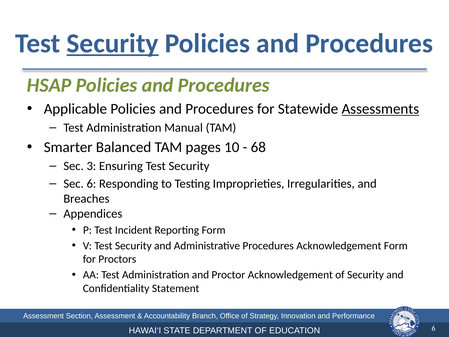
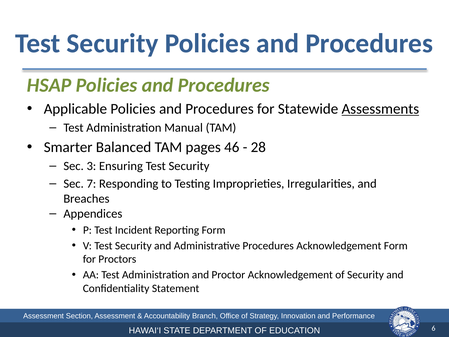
Security at (113, 43) underline: present -> none
10: 10 -> 46
68: 68 -> 28
Sec 6: 6 -> 7
